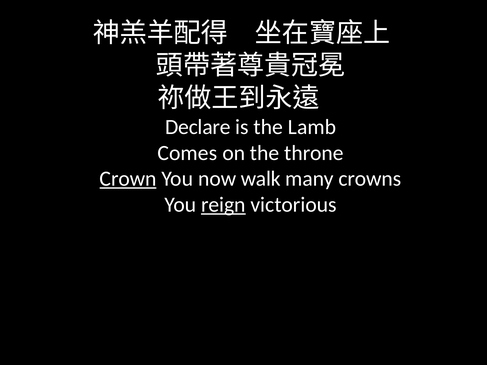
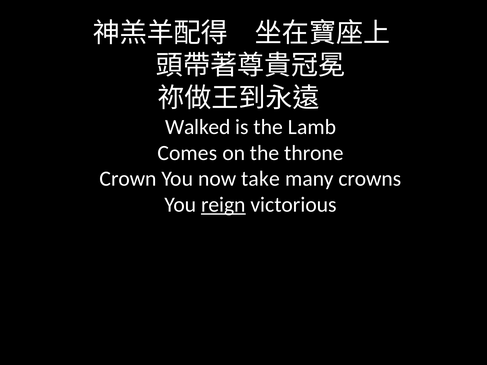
Declare: Declare -> Walked
Crown underline: present -> none
walk: walk -> take
